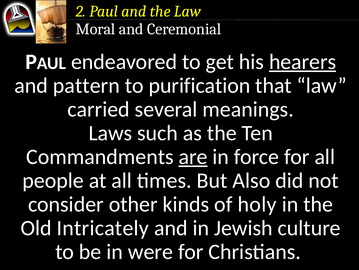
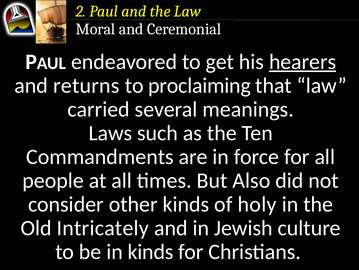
pattern: pattern -> returns
purification: purification -> proclaiming
are underline: present -> none
in were: were -> kinds
